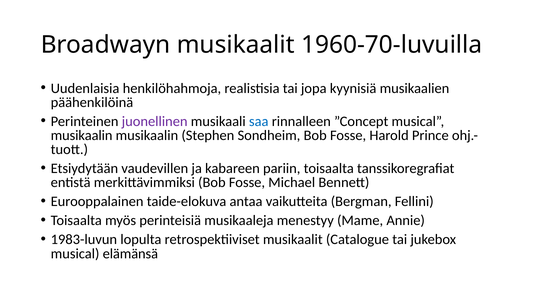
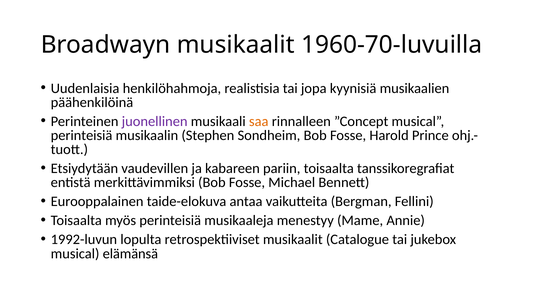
saa colour: blue -> orange
musikaalin at (82, 136): musikaalin -> perinteisiä
1983-luvun: 1983-luvun -> 1992-luvun
